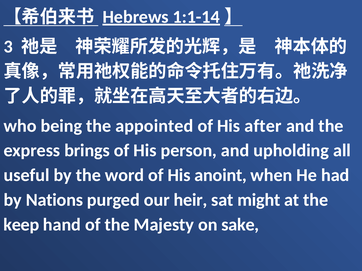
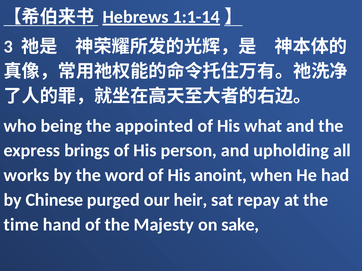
after: after -> what
useful: useful -> works
Nations: Nations -> Chinese
might: might -> repay
keep: keep -> time
